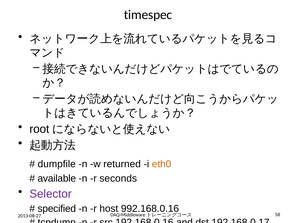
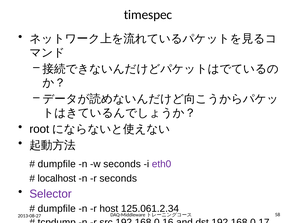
w returned: returned -> seconds
eth0 colour: orange -> purple
available: available -> localhost
specified at (57, 209): specified -> dumpfile
992.168.0.16: 992.168.0.16 -> 125.061.2.34
